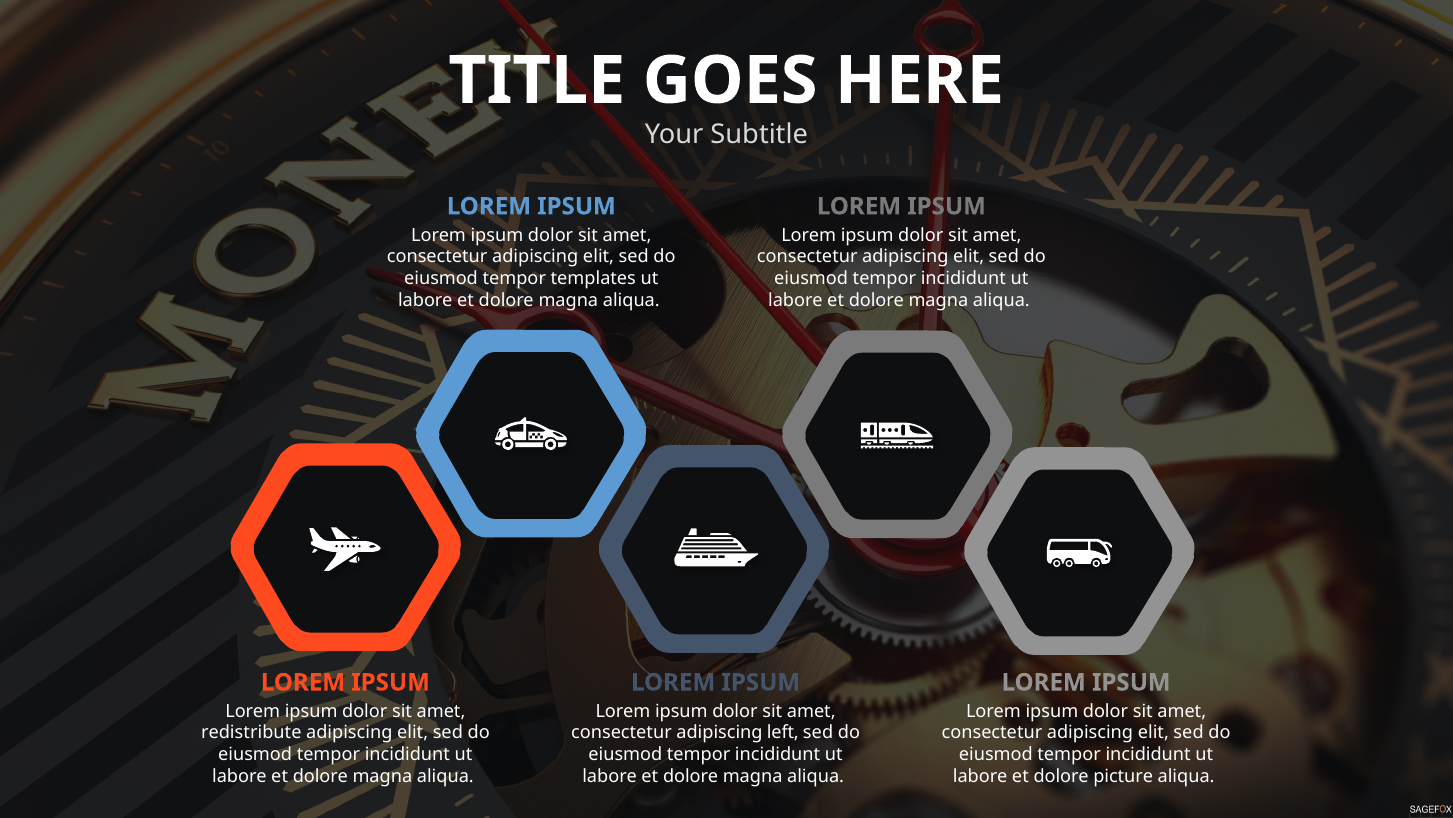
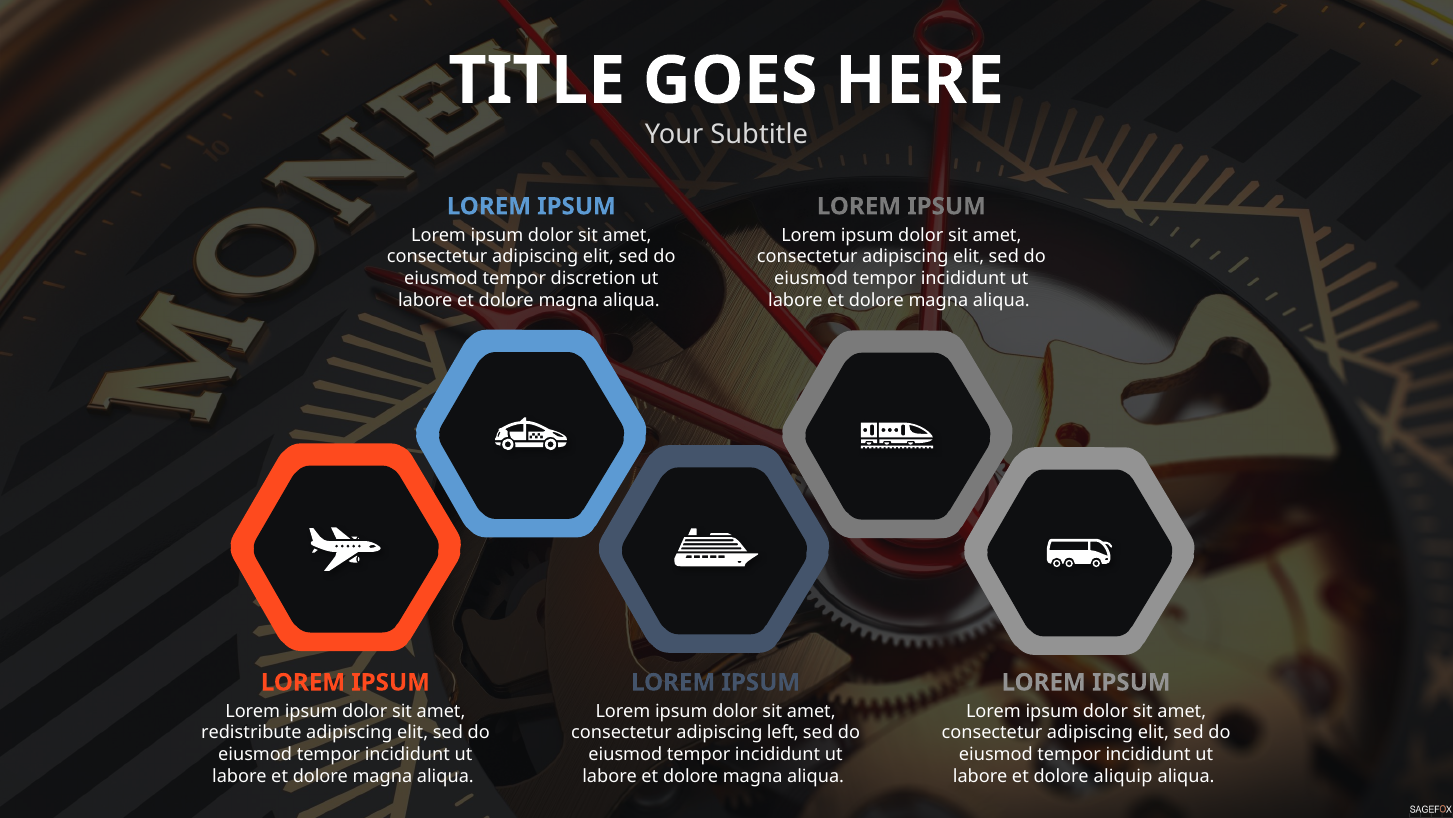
templates: templates -> discretion
picture: picture -> aliquip
